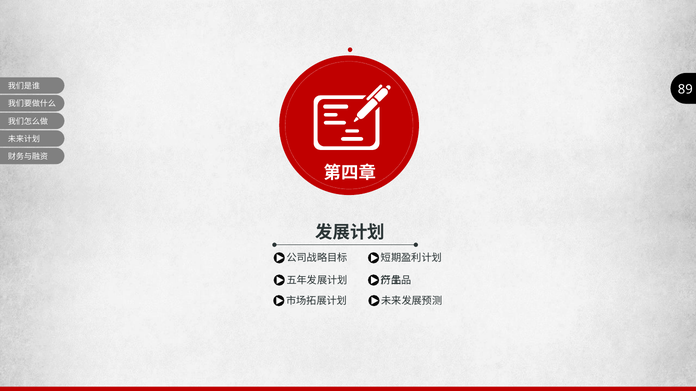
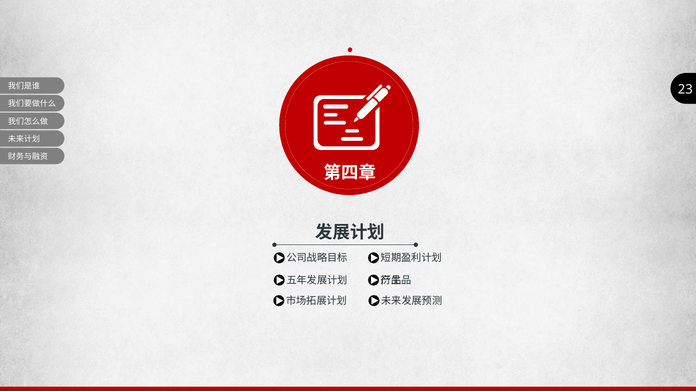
89: 89 -> 23
